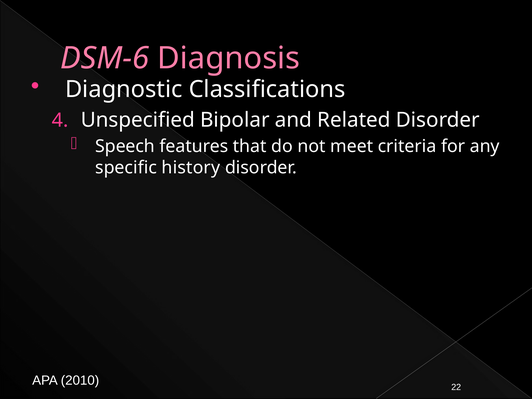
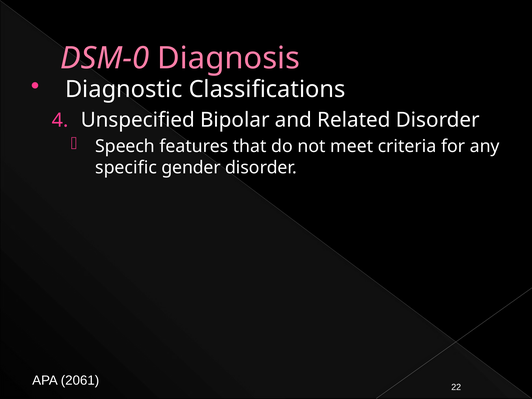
DSM-6: DSM-6 -> DSM-0
history: history -> gender
2010: 2010 -> 2061
